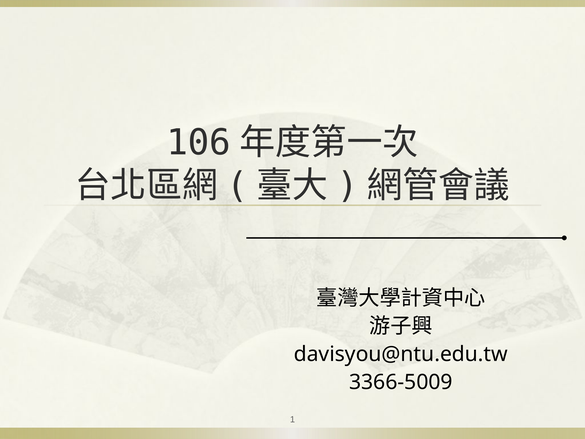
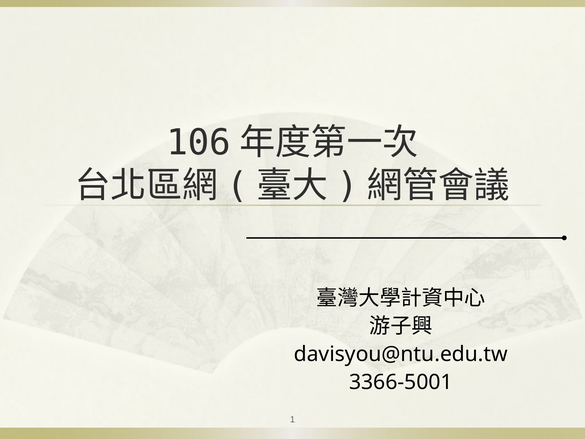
3366-5009: 3366-5009 -> 3366-5001
